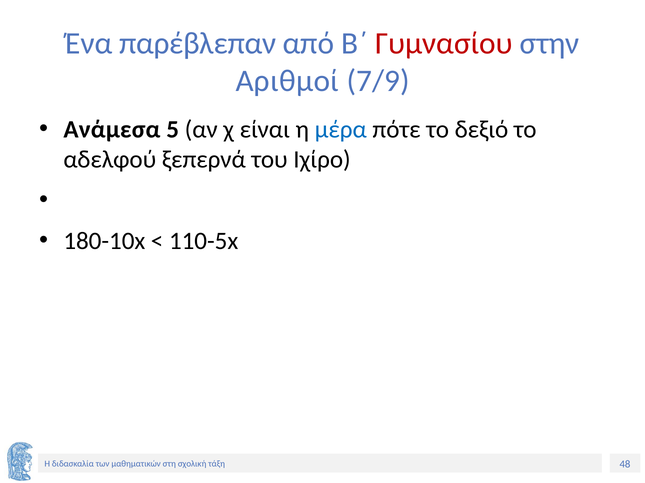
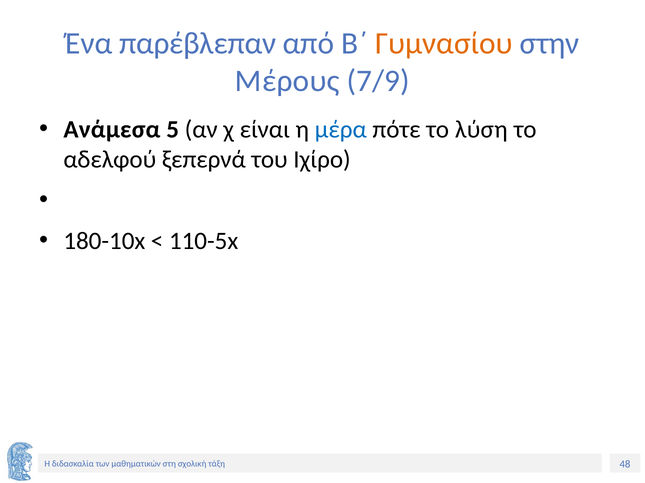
Γυμνασίου colour: red -> orange
Αριθμοί: Αριθμοί -> Μέρους
δεξιό: δεξιό -> λύση
